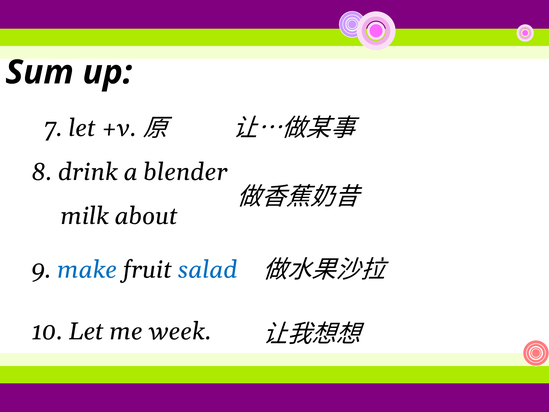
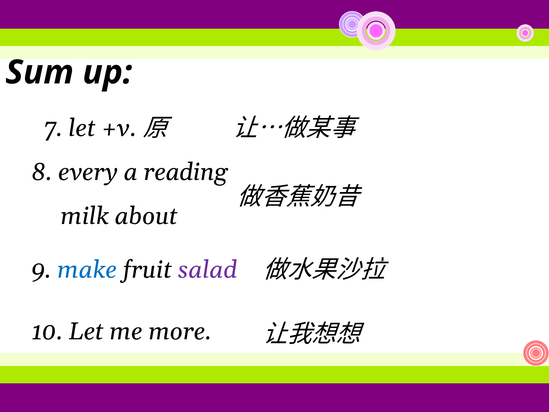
drink: drink -> every
blender: blender -> reading
salad colour: blue -> purple
week: week -> more
